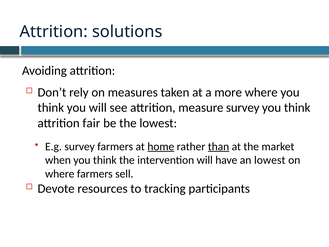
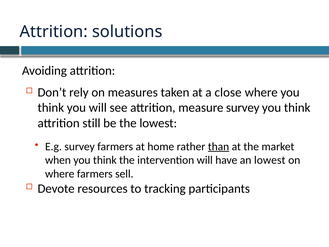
more: more -> close
fair: fair -> still
home underline: present -> none
